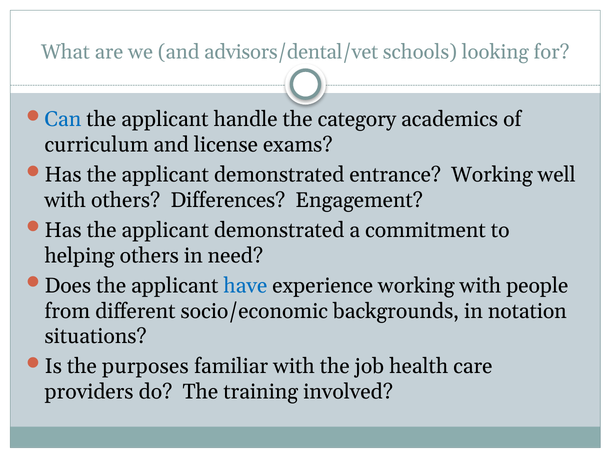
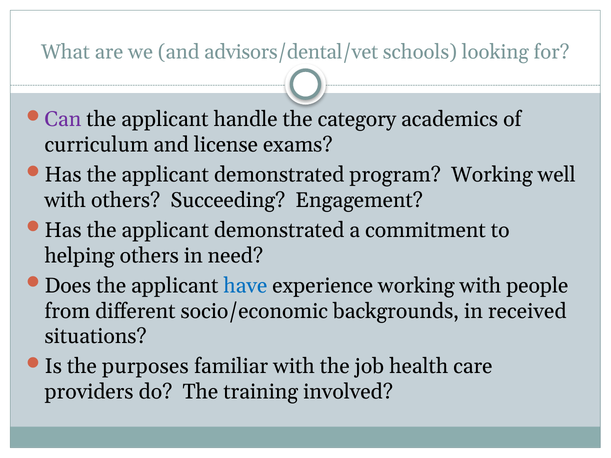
Can colour: blue -> purple
entrance: entrance -> program
Differences: Differences -> Succeeding
notation: notation -> received
